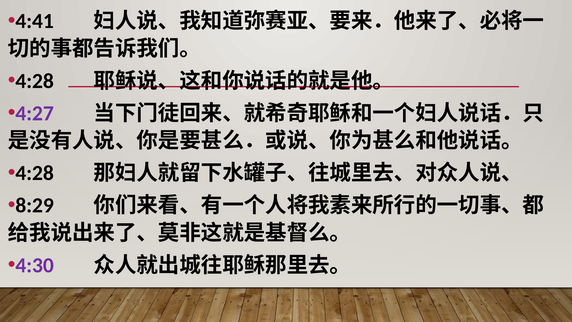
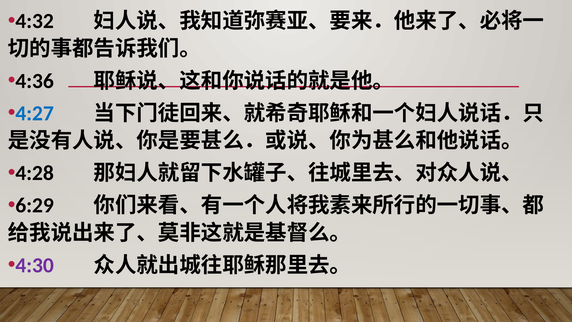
4:41: 4:41 -> 4:32
4:28 at (35, 81): 4:28 -> 4:36
4:27 colour: purple -> blue
8:29: 8:29 -> 6:29
